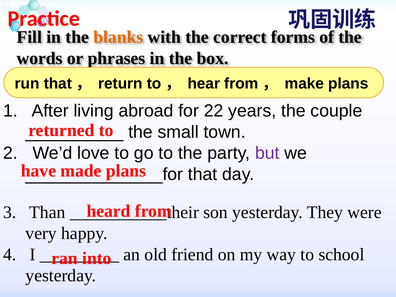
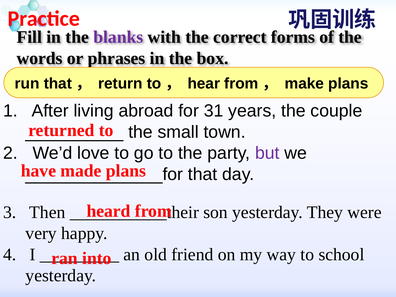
blanks colour: orange -> purple
22: 22 -> 31
Than: Than -> Then
